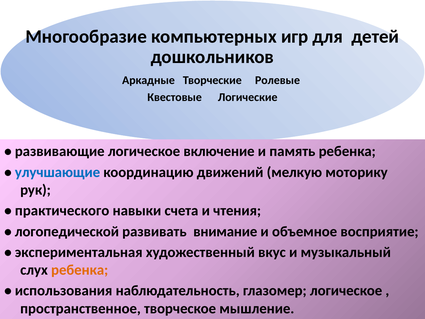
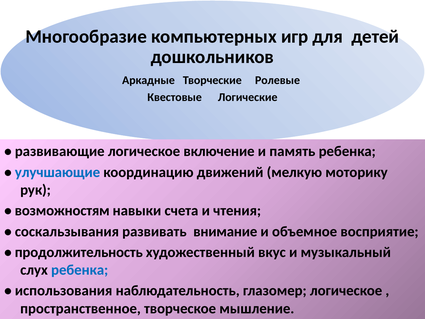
практического: практического -> возможностям
логопедической: логопедической -> соскальзывания
экспериментальная: экспериментальная -> продолжительность
ребенка at (80, 270) colour: orange -> blue
